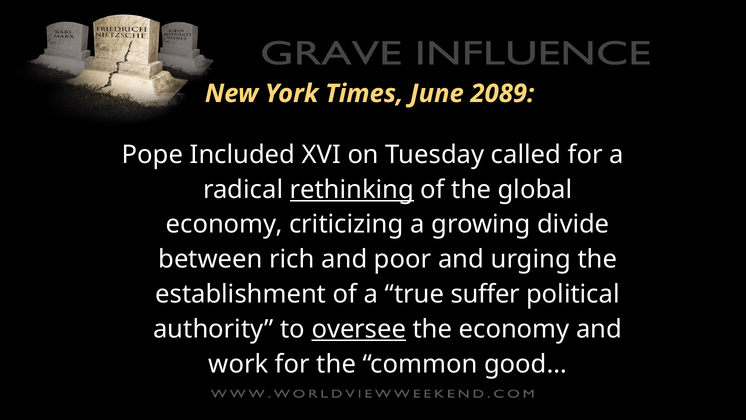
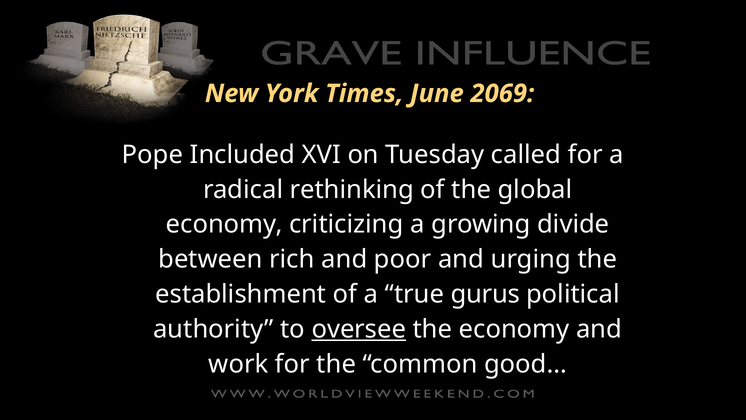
2089: 2089 -> 2069
rethinking underline: present -> none
suffer: suffer -> gurus
